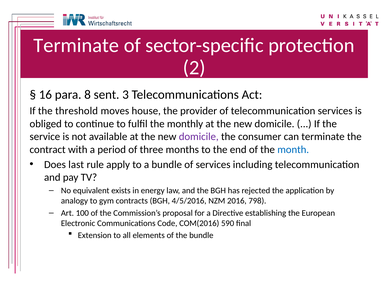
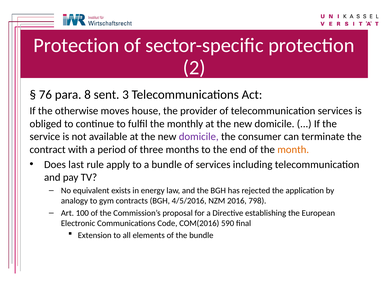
Terminate at (76, 45): Terminate -> Protection
16: 16 -> 76
threshold: threshold -> otherwise
month colour: blue -> orange
